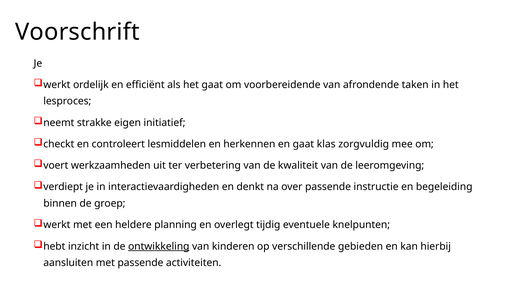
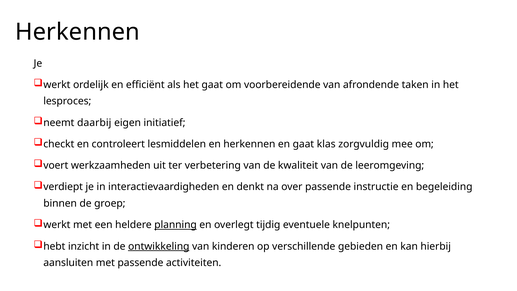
Voorschrift at (77, 32): Voorschrift -> Herkennen
strakke: strakke -> daarbij
planning underline: none -> present
